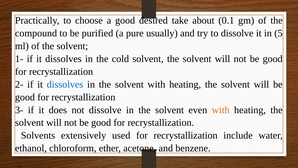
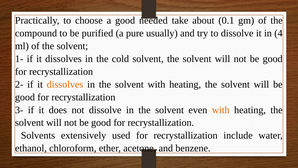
desired: desired -> needed
5: 5 -> 4
dissolves at (65, 84) colour: blue -> orange
